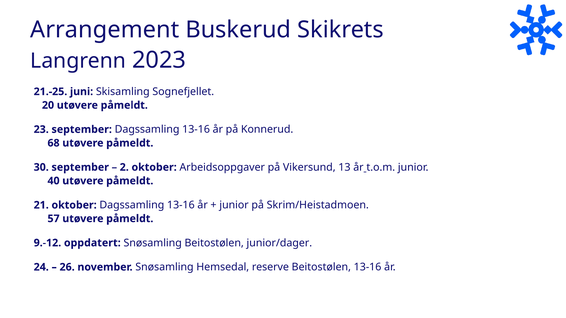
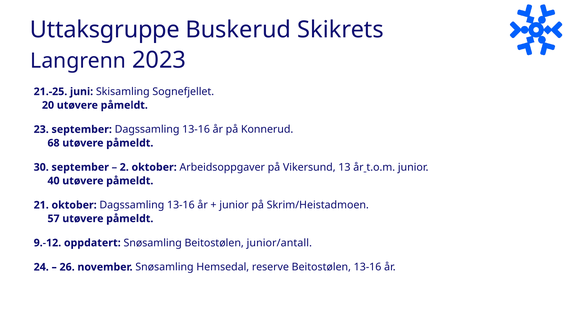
Arrangement: Arrangement -> Uttaksgruppe
junior/dager: junior/dager -> junior/antall
